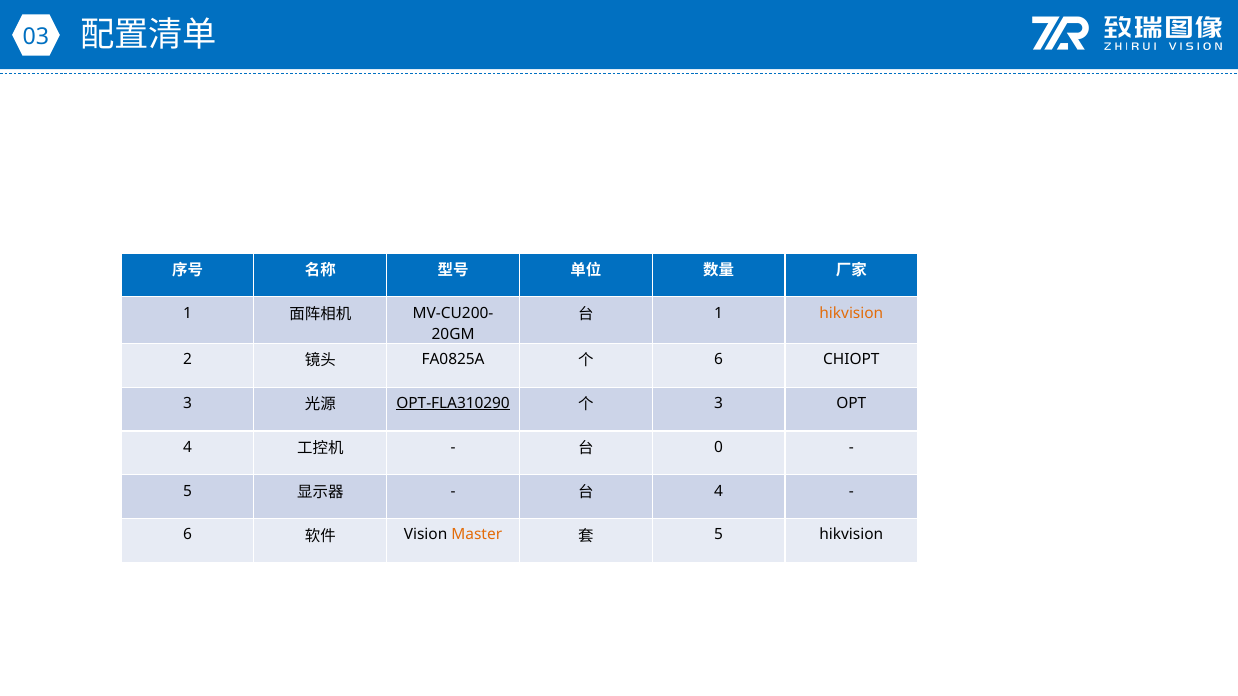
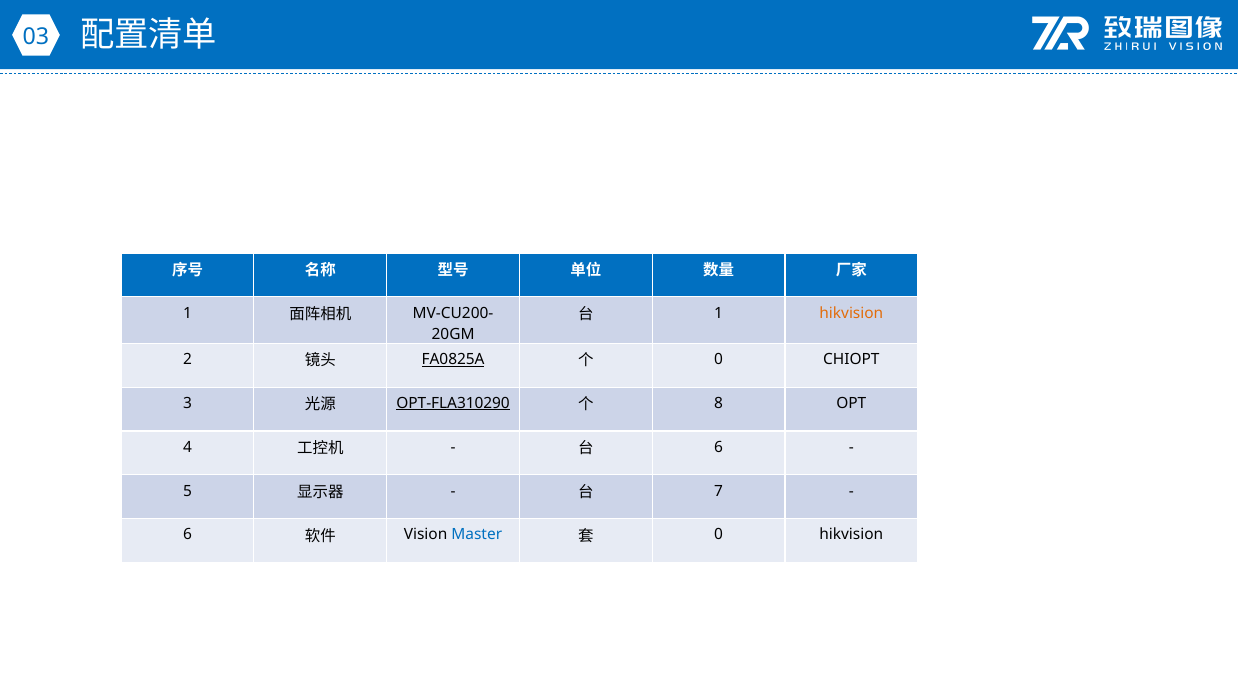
FA0825A underline: none -> present
6 at (719, 360): 6 -> 0
3 at (719, 403): 3 -> 8
0 at (719, 447): 0 -> 6
4 at (719, 491): 4 -> 7
Master colour: orange -> blue
5 at (719, 535): 5 -> 0
